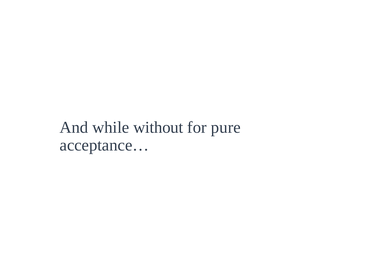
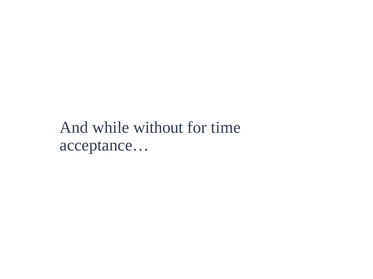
pure: pure -> time
